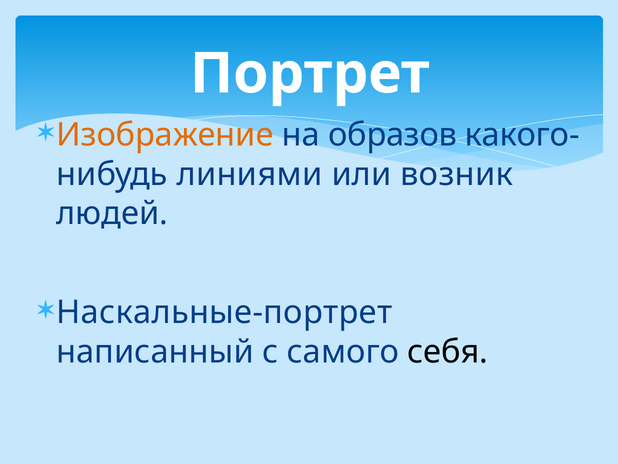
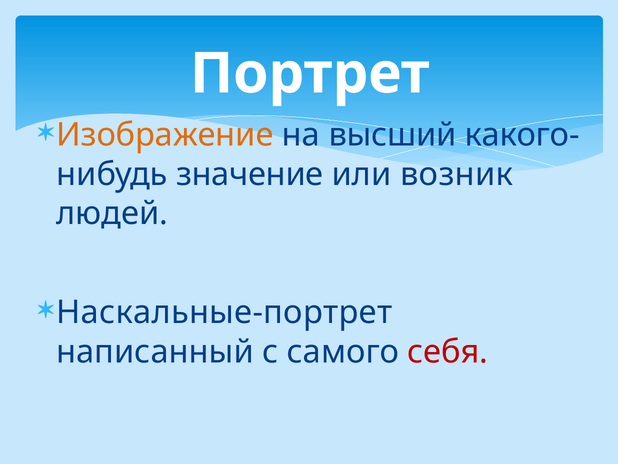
образов: образов -> высший
линиями: линиями -> значение
себя colour: black -> red
